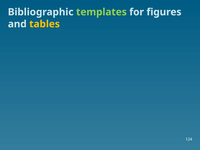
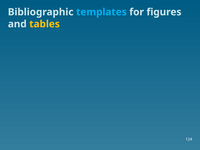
templates colour: light green -> light blue
